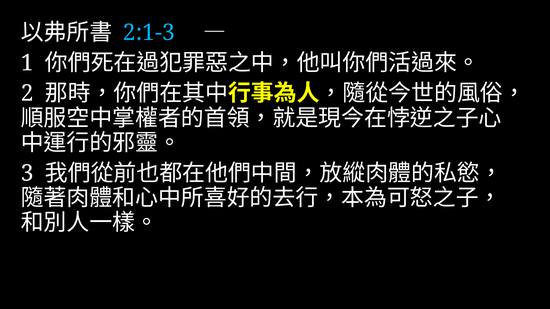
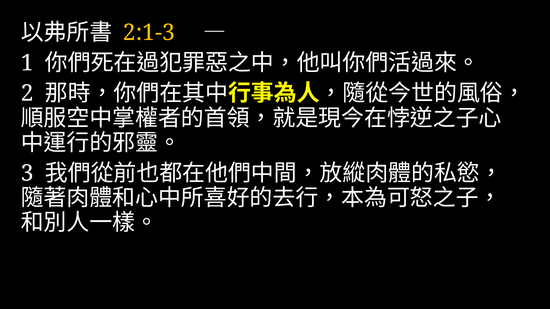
2:1-3 colour: light blue -> yellow
